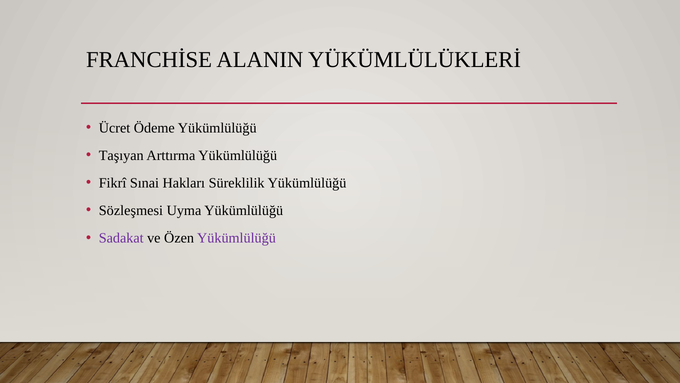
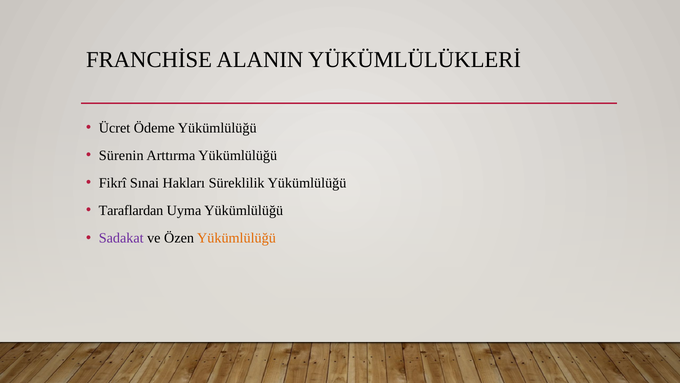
Taşıyan: Taşıyan -> Sürenin
Sözleşmesi: Sözleşmesi -> Taraflardan
Yükümlülüğü at (236, 238) colour: purple -> orange
